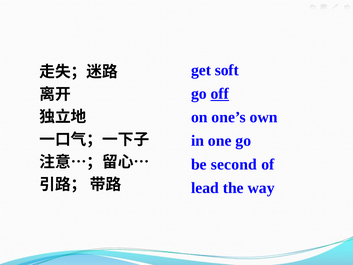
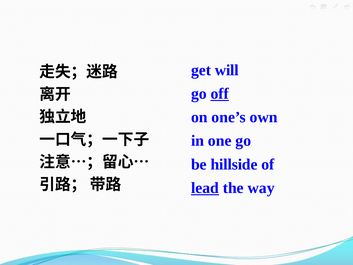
soft: soft -> will
second: second -> hillside
lead underline: none -> present
